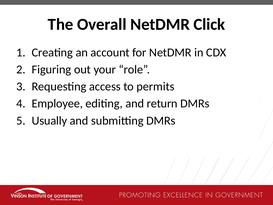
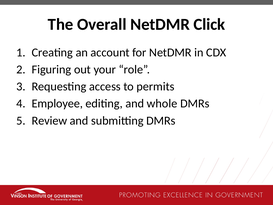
return: return -> whole
Usually: Usually -> Review
